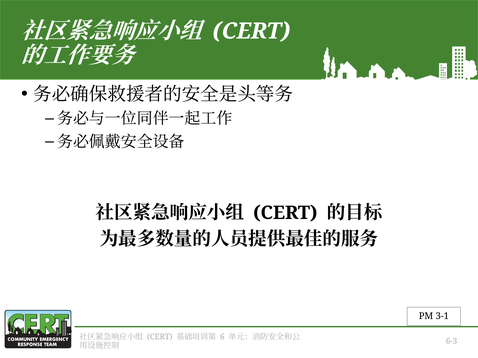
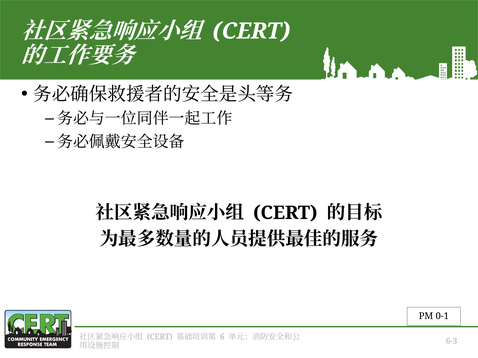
3-1: 3-1 -> 0-1
